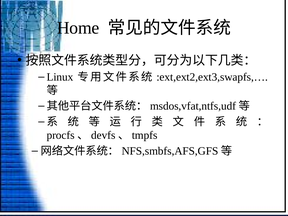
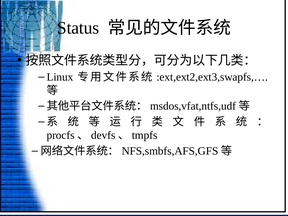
Home: Home -> Status
